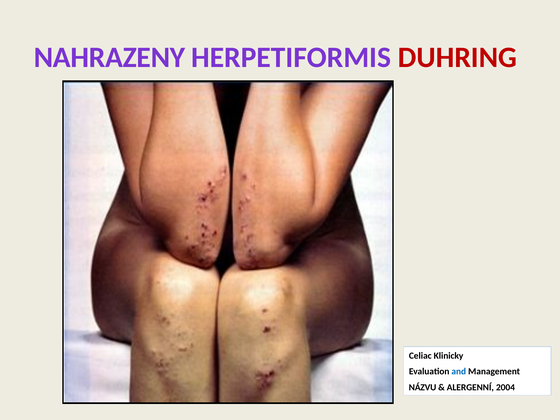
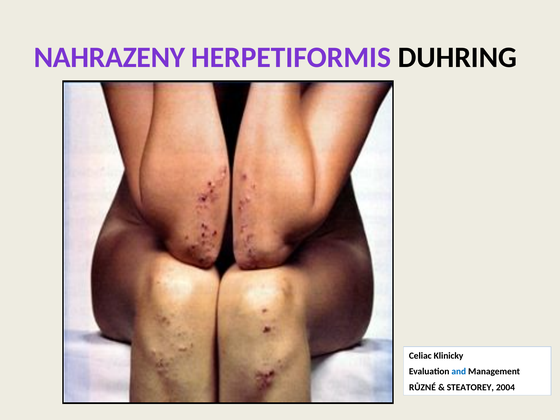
DUHRING colour: red -> black
NÁZVU: NÁZVU -> RŮZNÉ
ALERGENNÍ: ALERGENNÍ -> STEATOREY
